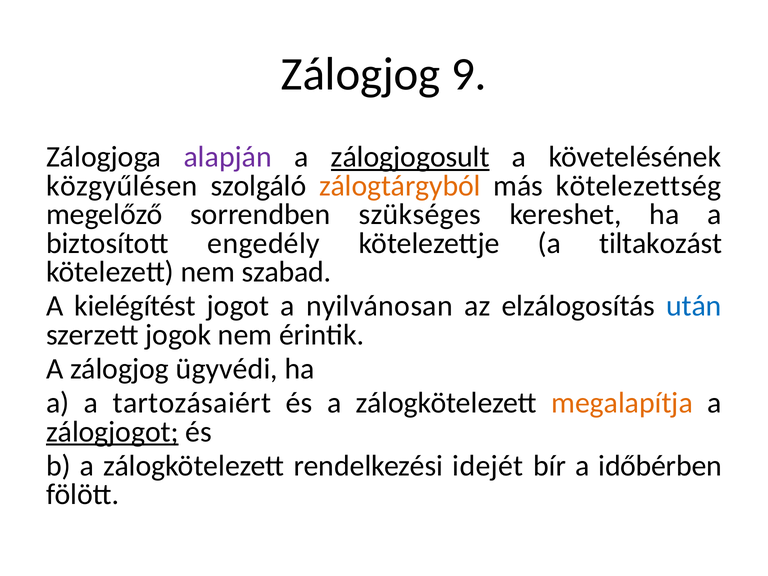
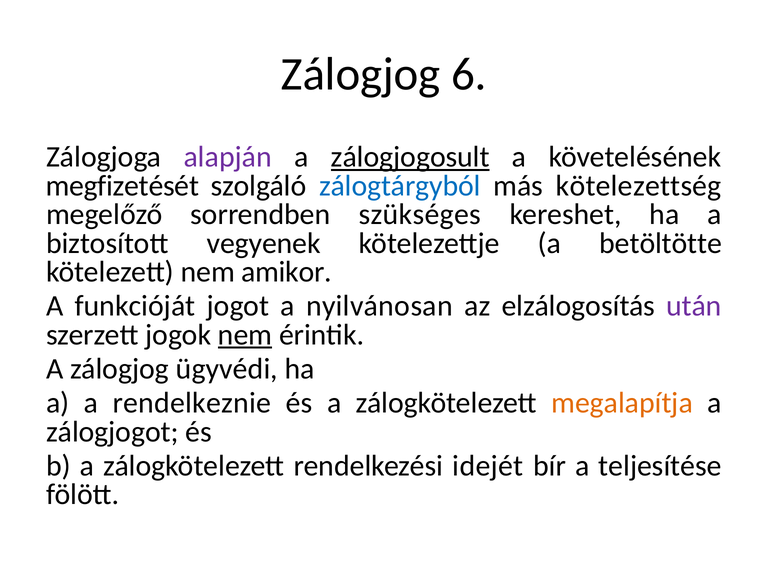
9: 9 -> 6
közgyűlésen: közgyűlésen -> megfizetését
zálogtárgyból colour: orange -> blue
engedély: engedély -> vegyenek
tiltakozást: tiltakozást -> betöltötte
szabad: szabad -> amikor
kielégítést: kielégítést -> funkcióját
után colour: blue -> purple
nem at (245, 335) underline: none -> present
tartozásaiért: tartozásaiért -> rendelkeznie
zálogjogot underline: present -> none
időbérben: időbérben -> teljesítése
